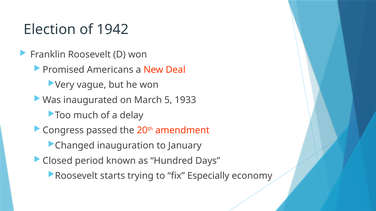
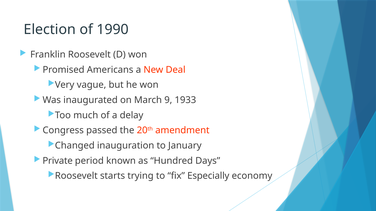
1942: 1942 -> 1990
5: 5 -> 9
Closed: Closed -> Private
